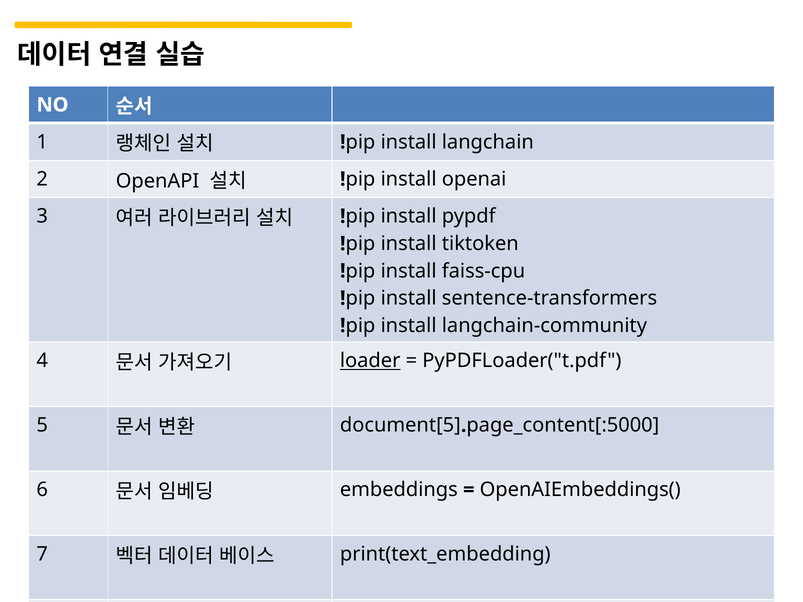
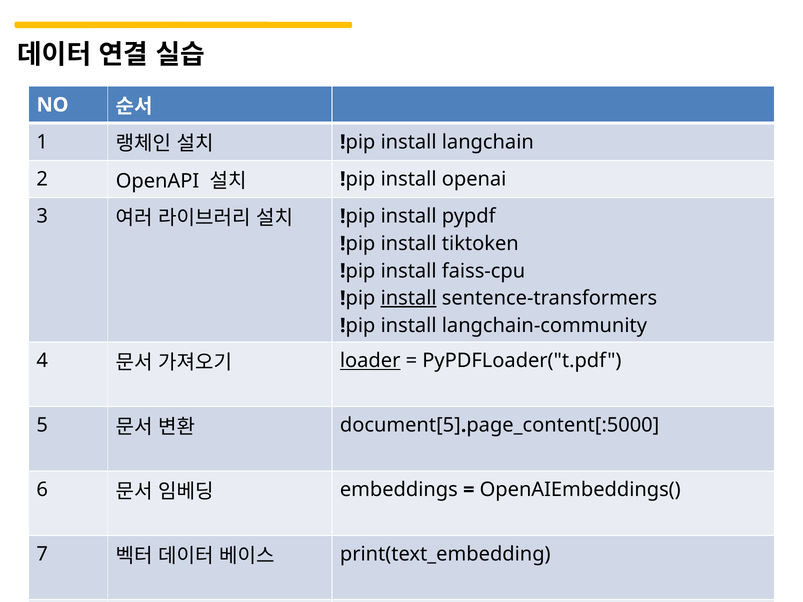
install at (409, 298) underline: none -> present
